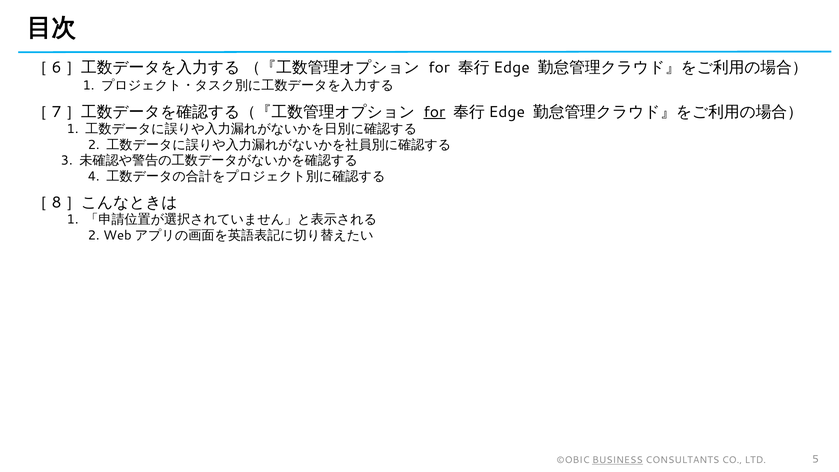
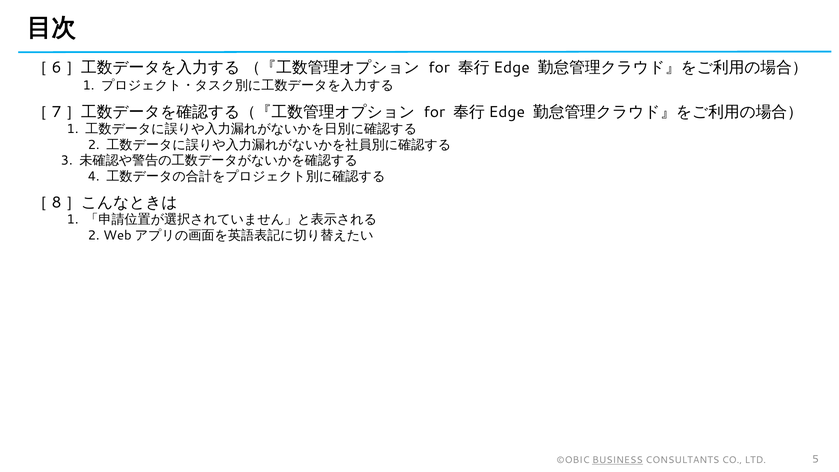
for at (434, 112) underline: present -> none
